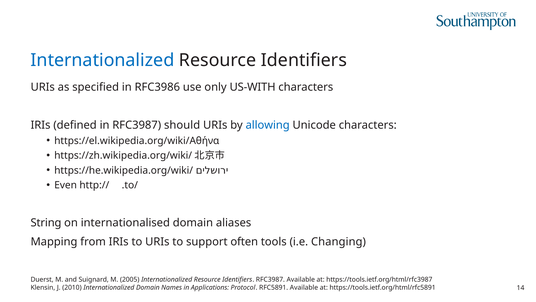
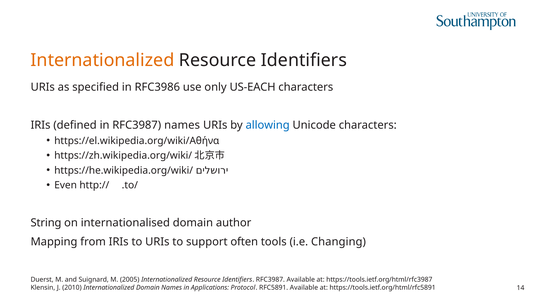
Internationalized at (102, 60) colour: blue -> orange
US-WITH: US-WITH -> US-EACH
RFC3987 should: should -> names
aliases: aliases -> author
